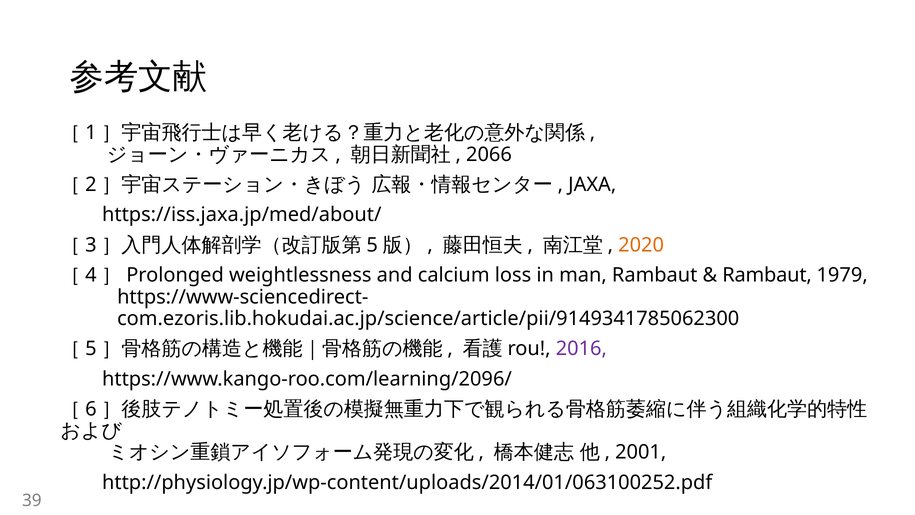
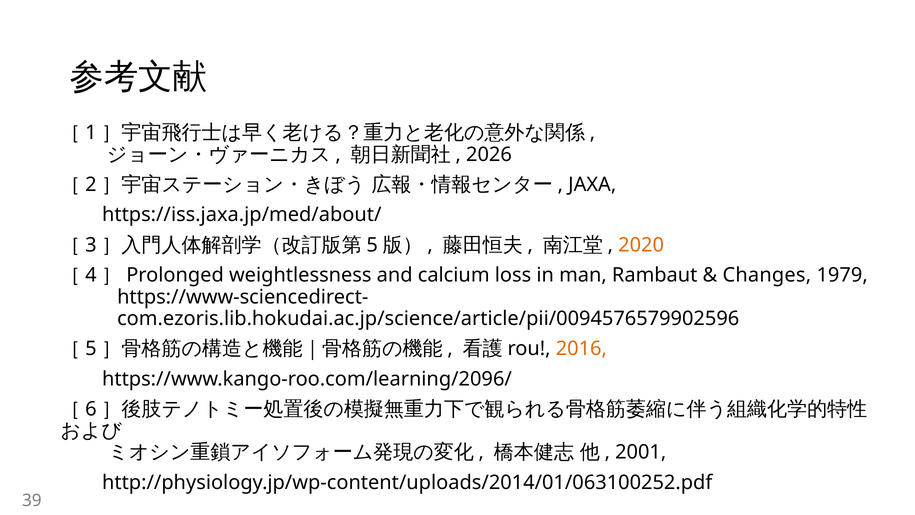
2066: 2066 -> 2026
Rambaut at (767, 275): Rambaut -> Changes
com.ezoris.lib.hokudai.ac.jp/science/article/pii/9149341785062300: com.ezoris.lib.hokudai.ac.jp/science/article/pii/9149341785062300 -> com.ezoris.lib.hokudai.ac.jp/science/article/pii/0094576579902596
2016 colour: purple -> orange
